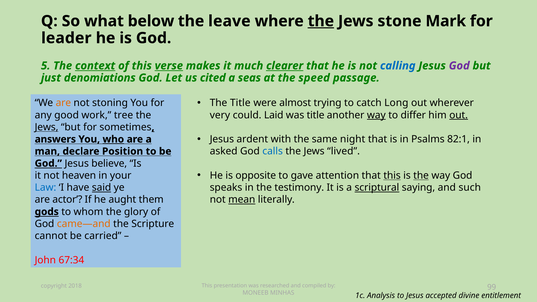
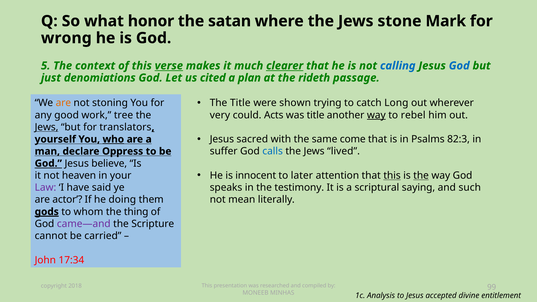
below: below -> honor
leave: leave -> satan
the at (321, 21) underline: present -> none
leader: leader -> wrong
context underline: present -> none
God at (459, 66) colour: purple -> blue
seas: seas -> plan
speed: speed -> rideth
almost: almost -> shown
Laid: Laid -> Acts
differ: differ -> rebel
out at (459, 115) underline: present -> none
sometimes: sometimes -> translators
ardent: ardent -> sacred
night: night -> come
82:1: 82:1 -> 82:3
answers: answers -> yourself
asked: asked -> suffer
Position: Position -> Oppress
opposite: opposite -> innocent
gave: gave -> later
Law colour: blue -> purple
said underline: present -> none
scriptural underline: present -> none
aught: aught -> doing
mean underline: present -> none
gods underline: none -> present
glory: glory -> thing
came—and colour: orange -> purple
67:34: 67:34 -> 17:34
